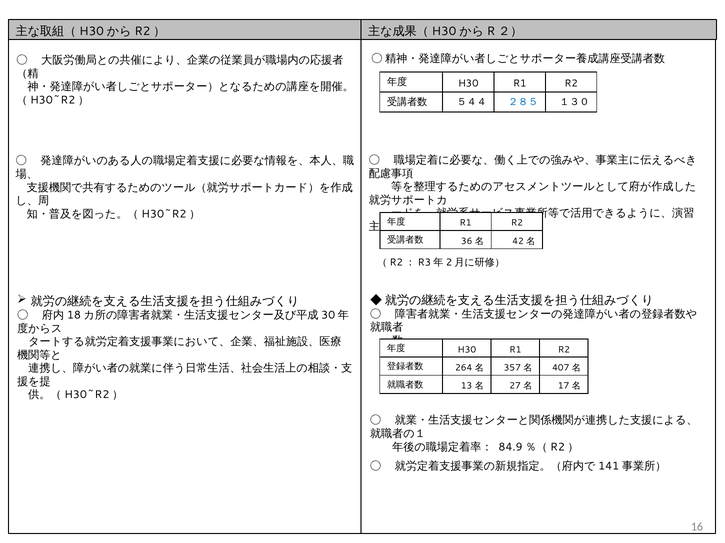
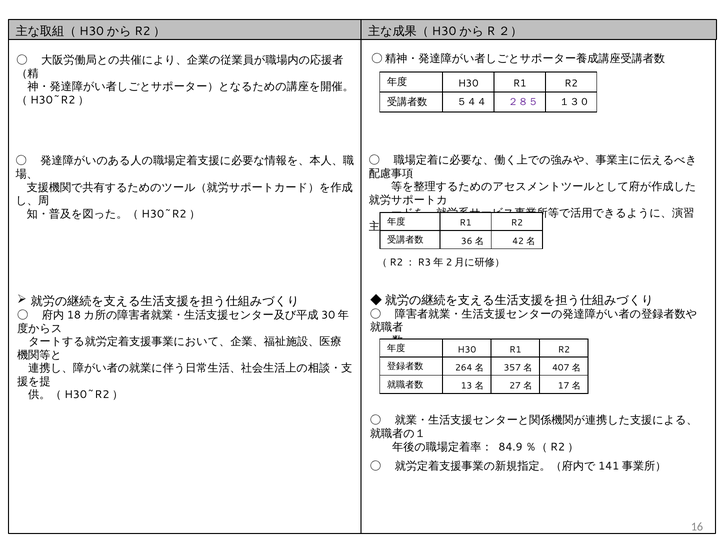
２８５ colour: blue -> purple
